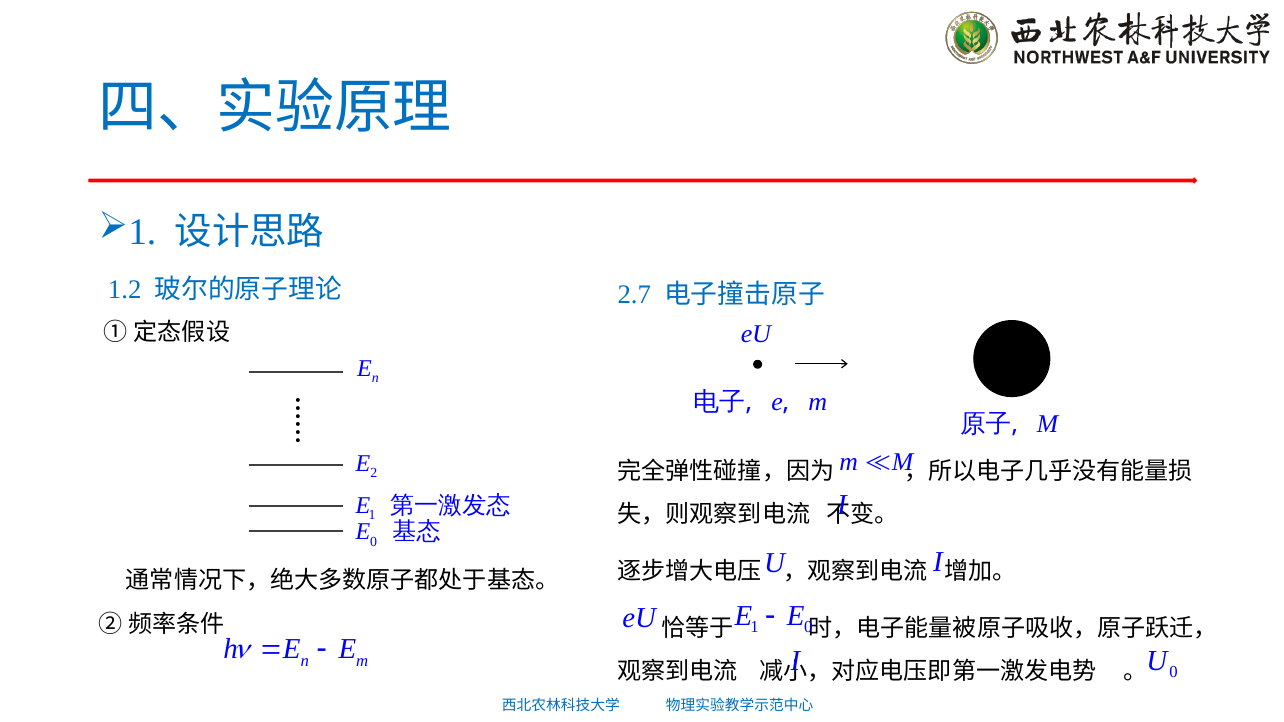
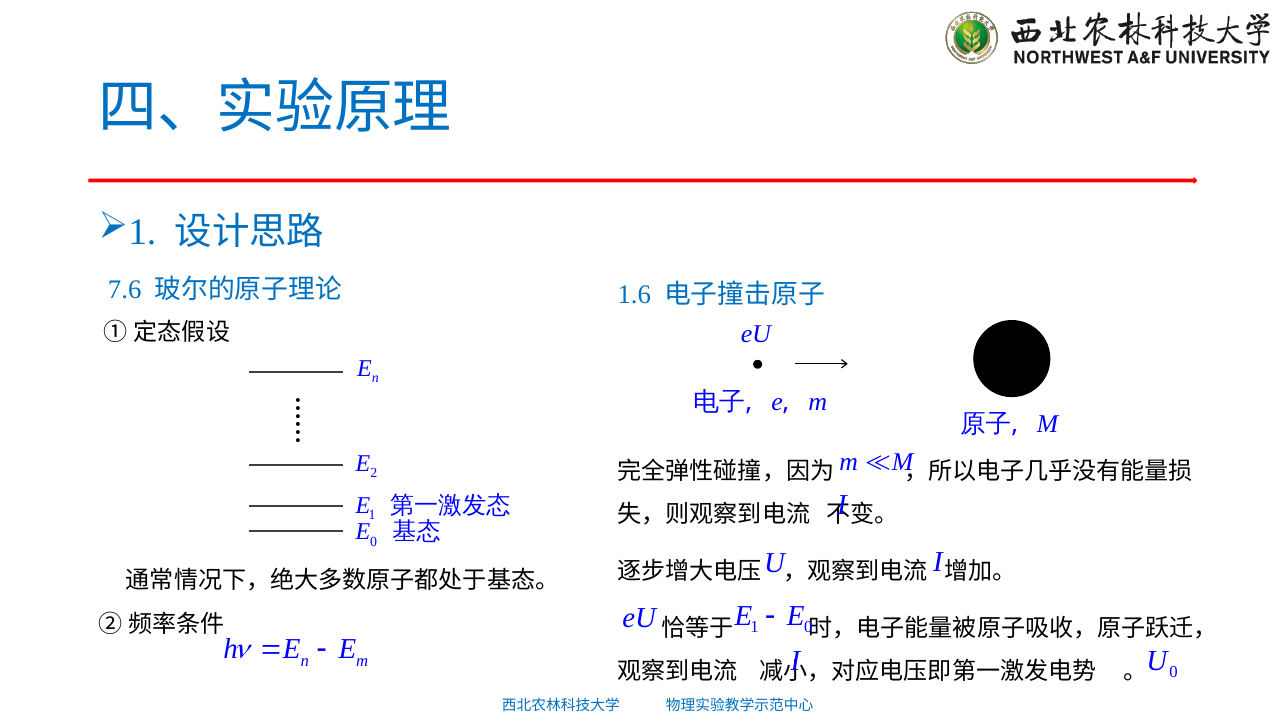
1.2: 1.2 -> 7.6
2.7: 2.7 -> 1.6
